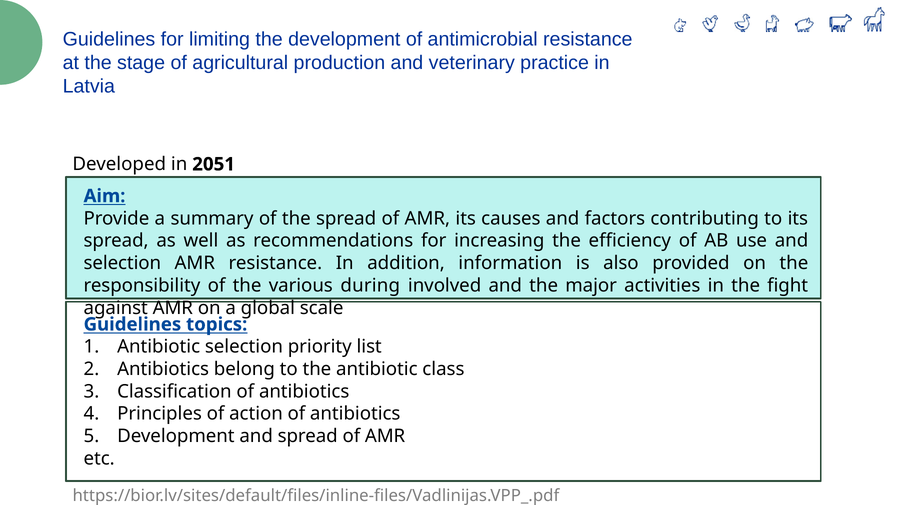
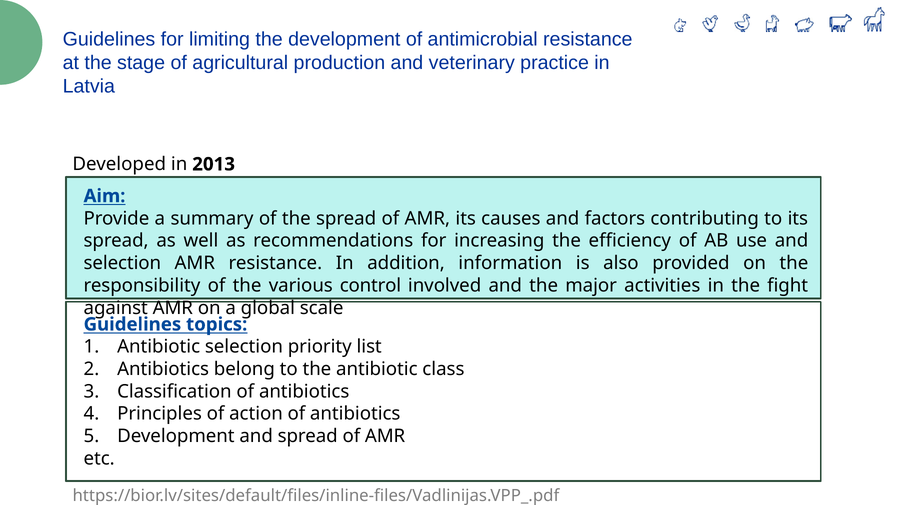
2051: 2051 -> 2013
during: during -> control
